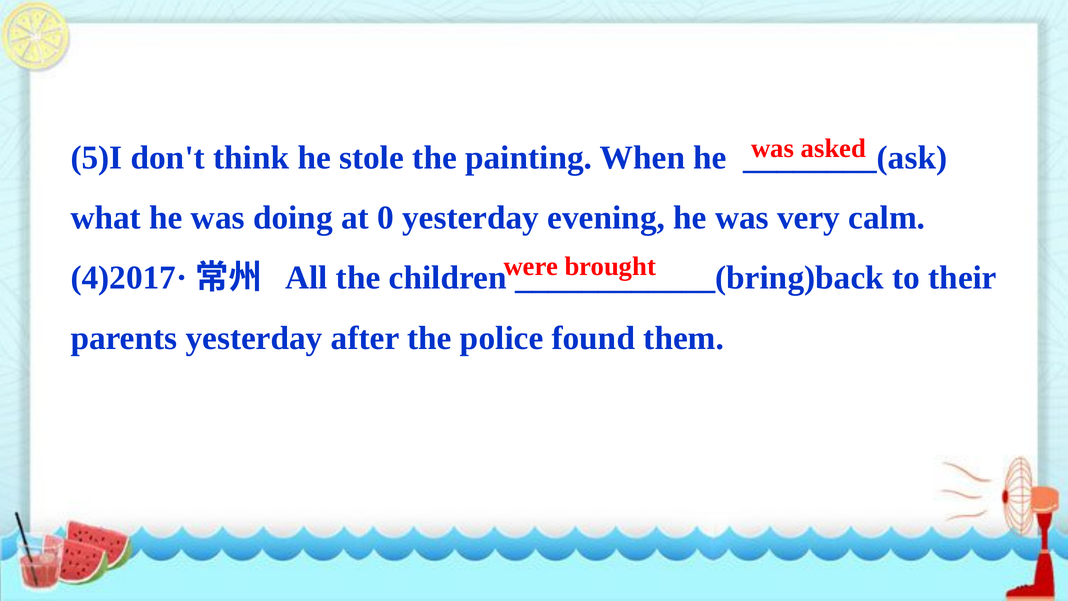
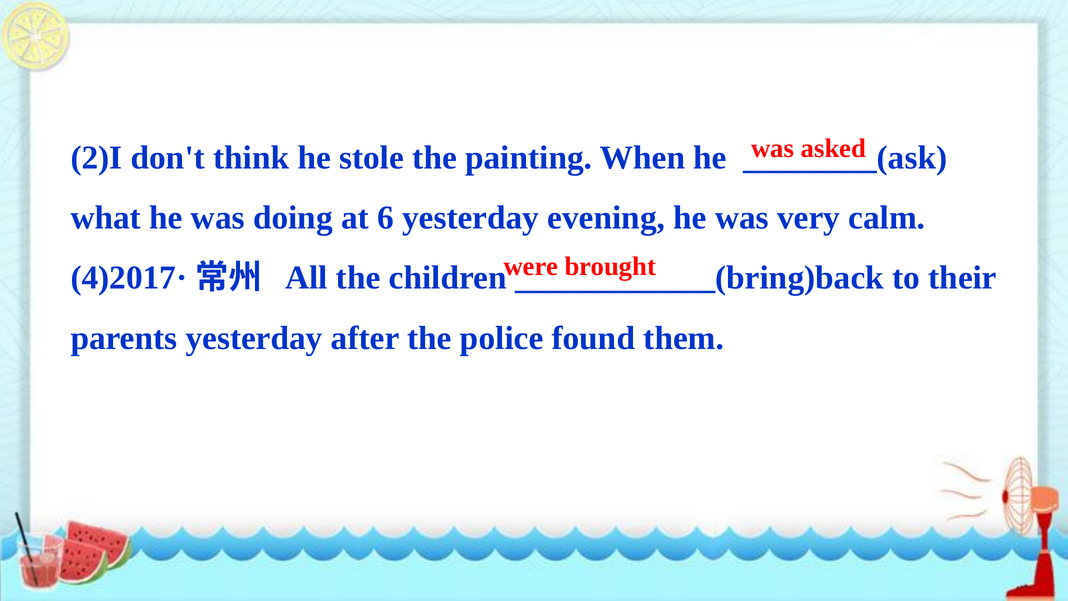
5)I: 5)I -> 2)I
0: 0 -> 6
